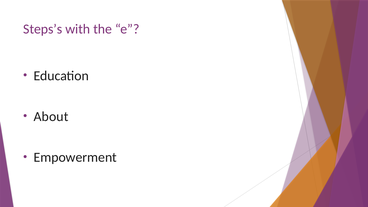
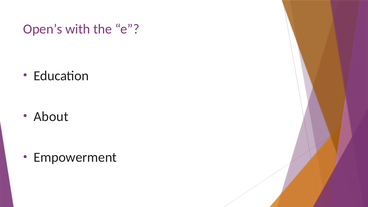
Steps’s: Steps’s -> Open’s
